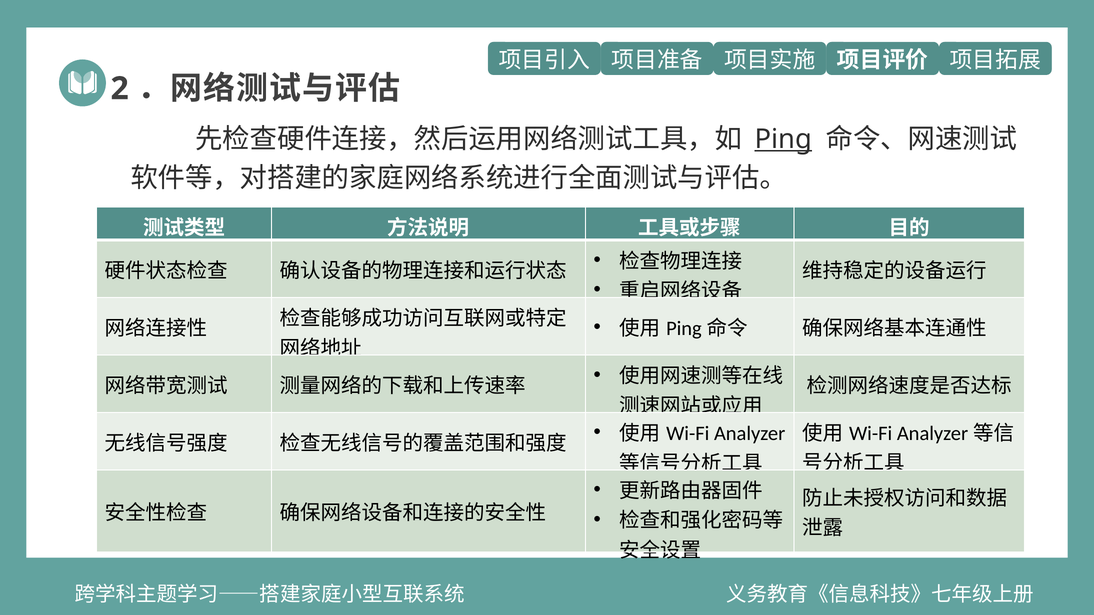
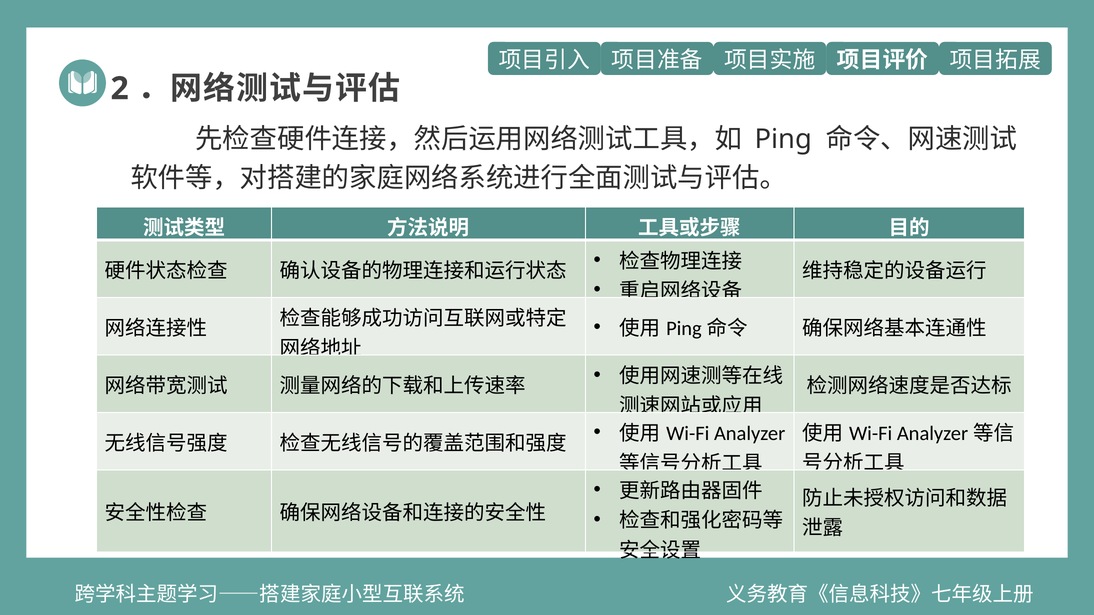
Ping underline: present -> none
